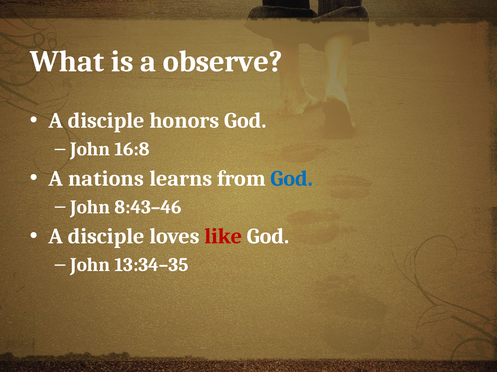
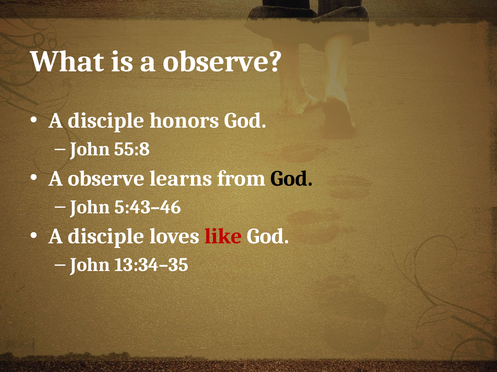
16:8: 16:8 -> 55:8
nations at (106, 179): nations -> observe
God at (292, 179) colour: blue -> black
8:43–46: 8:43–46 -> 5:43–46
